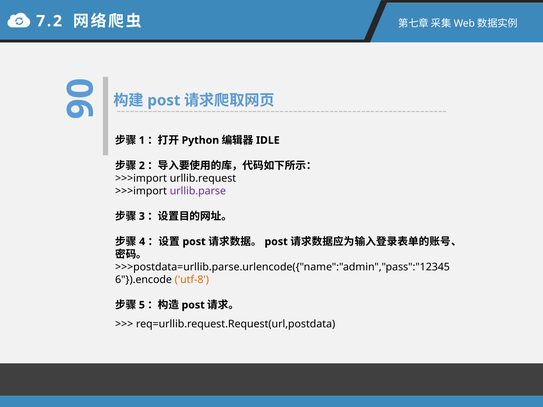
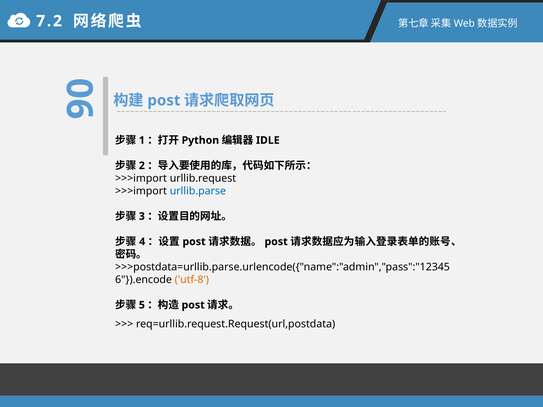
urllib.parse colour: purple -> blue
